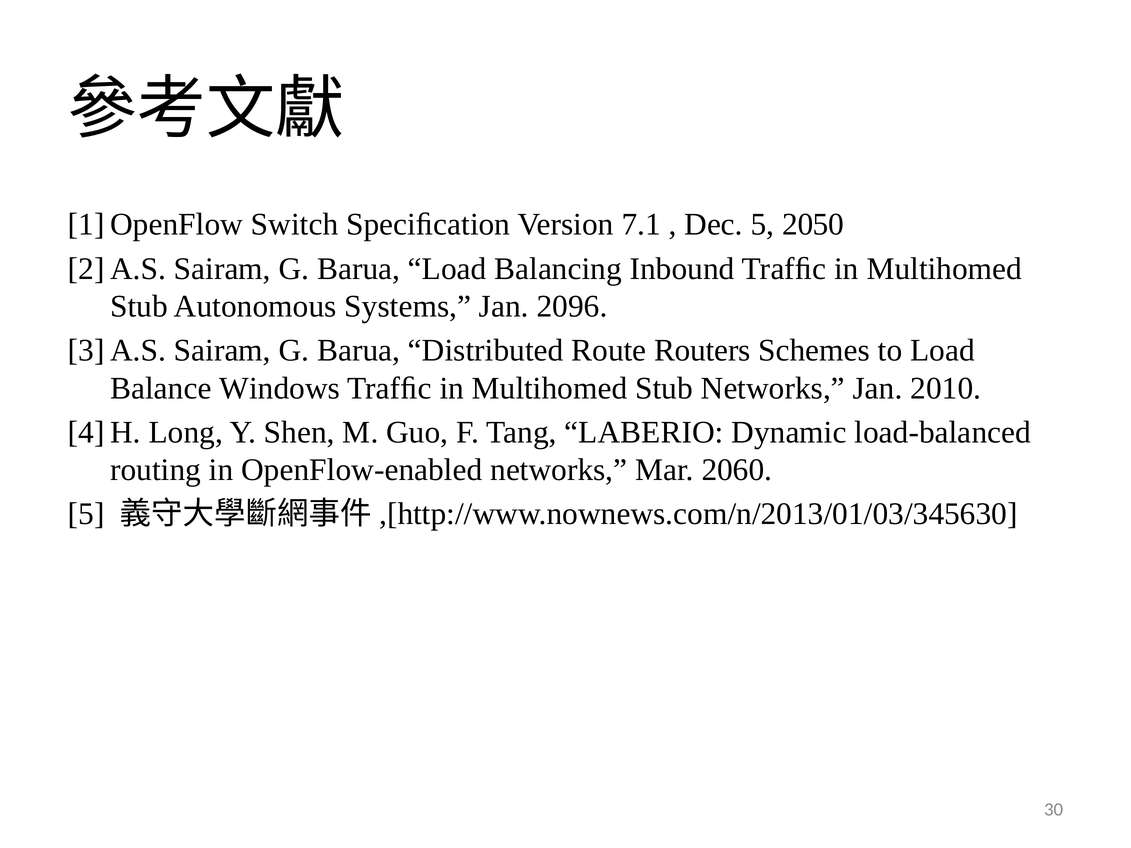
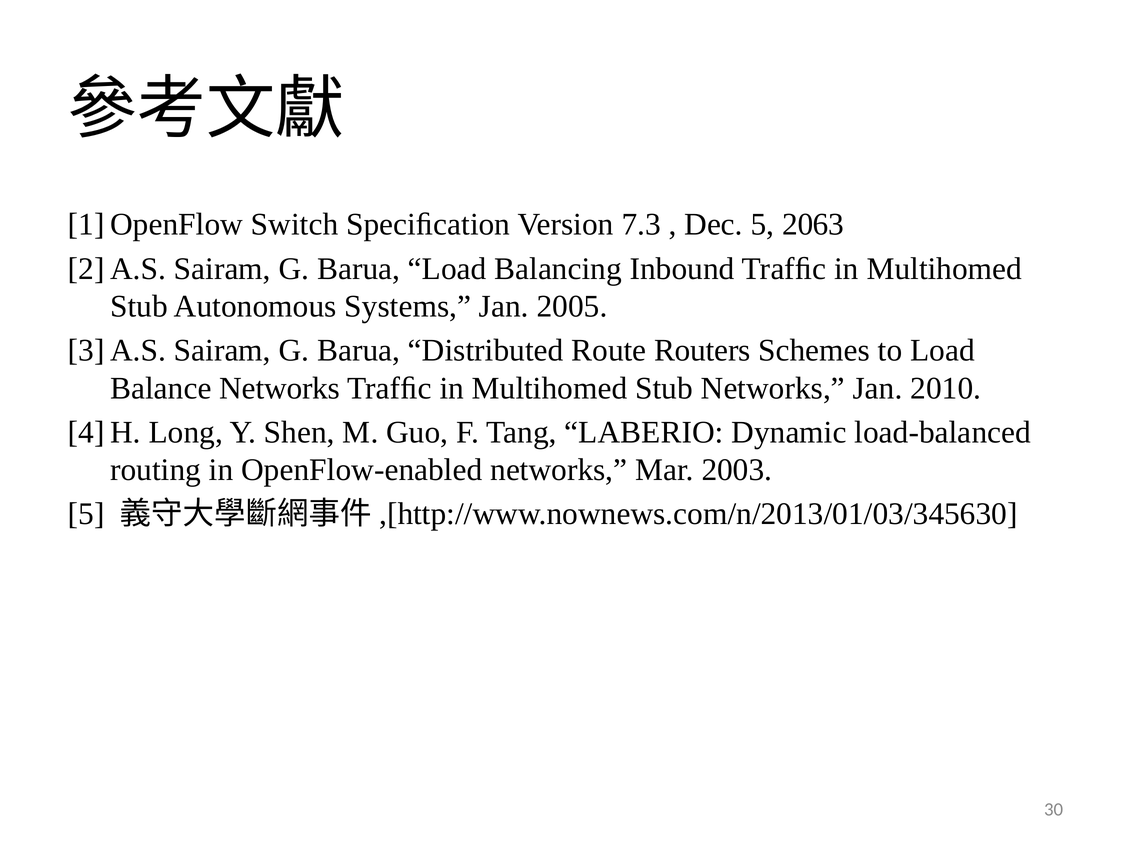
7.1: 7.1 -> 7.3
2050: 2050 -> 2063
2096: 2096 -> 2005
Balance Windows: Windows -> Networks
2060: 2060 -> 2003
